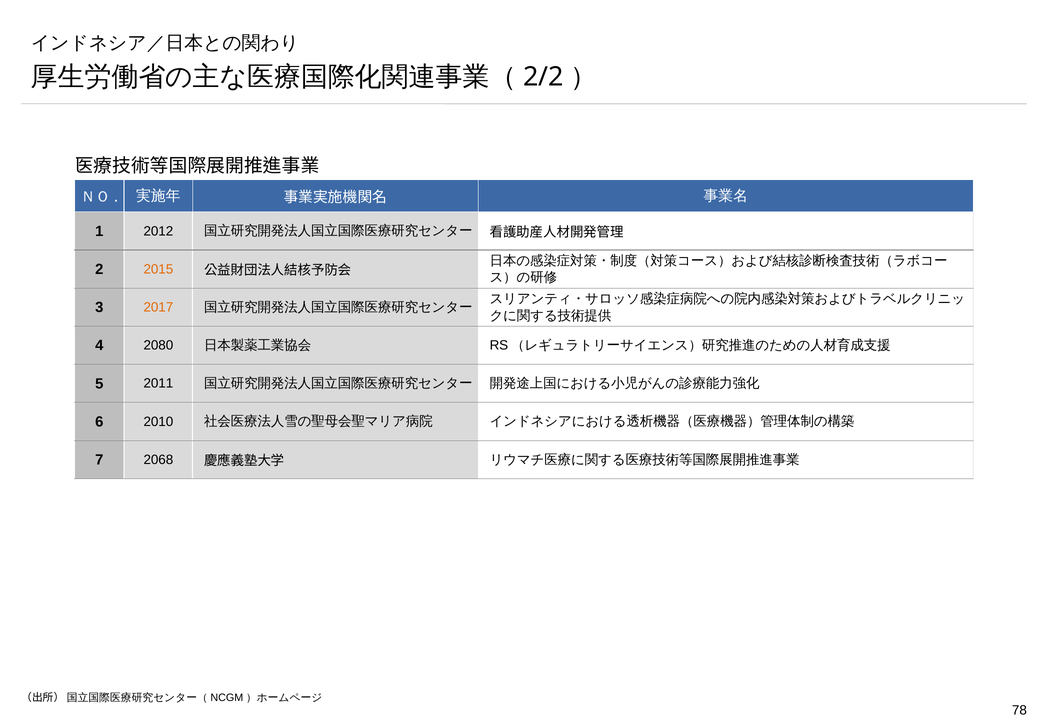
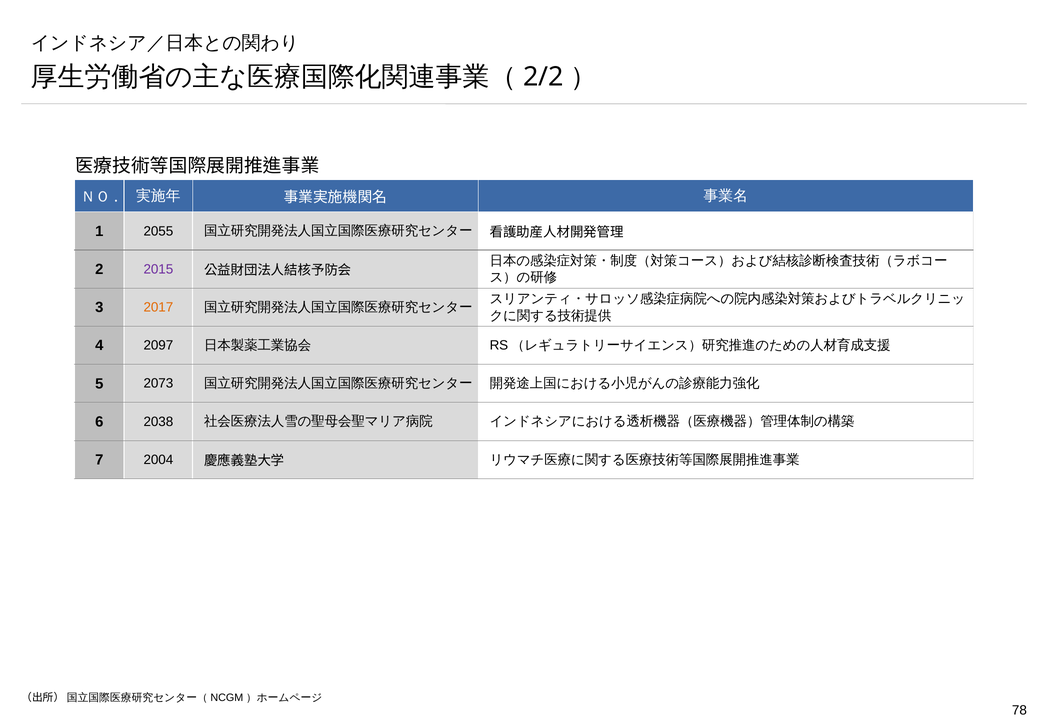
2012: 2012 -> 2055
2015 colour: orange -> purple
2080: 2080 -> 2097
2011: 2011 -> 2073
2010: 2010 -> 2038
2068: 2068 -> 2004
